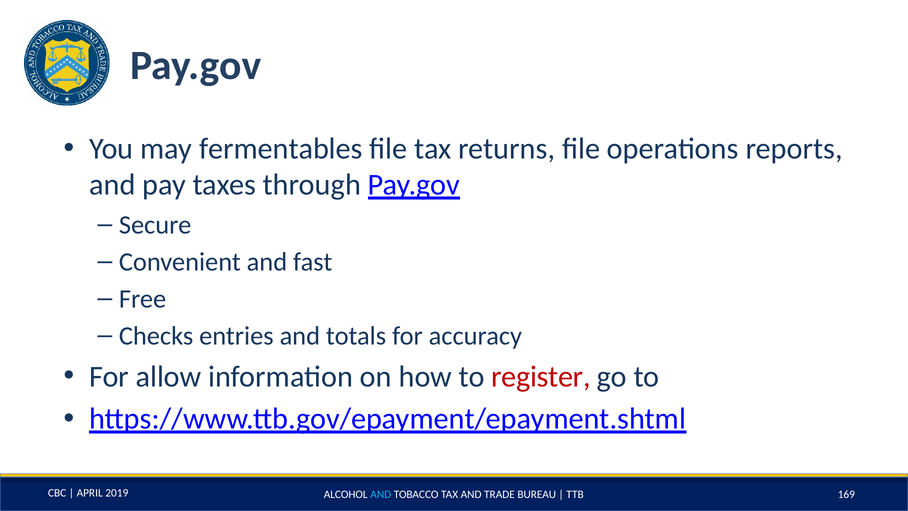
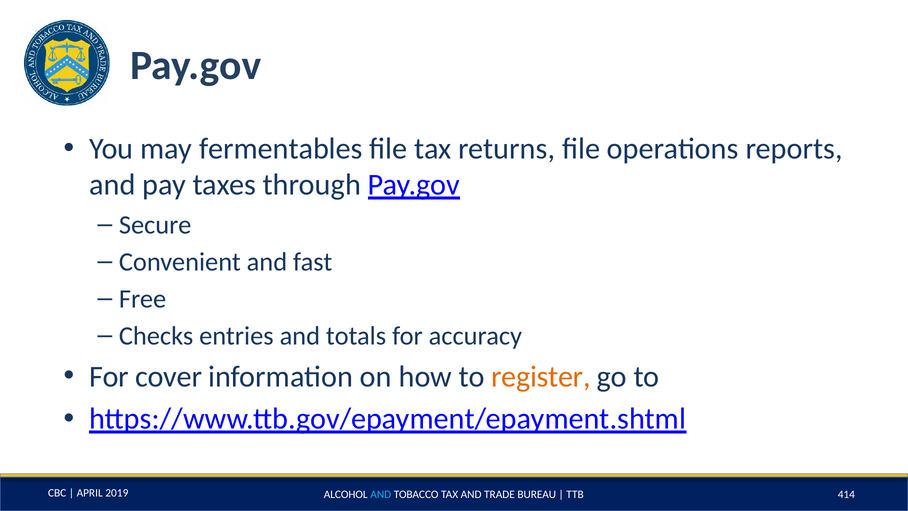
allow: allow -> cover
register colour: red -> orange
169: 169 -> 414
